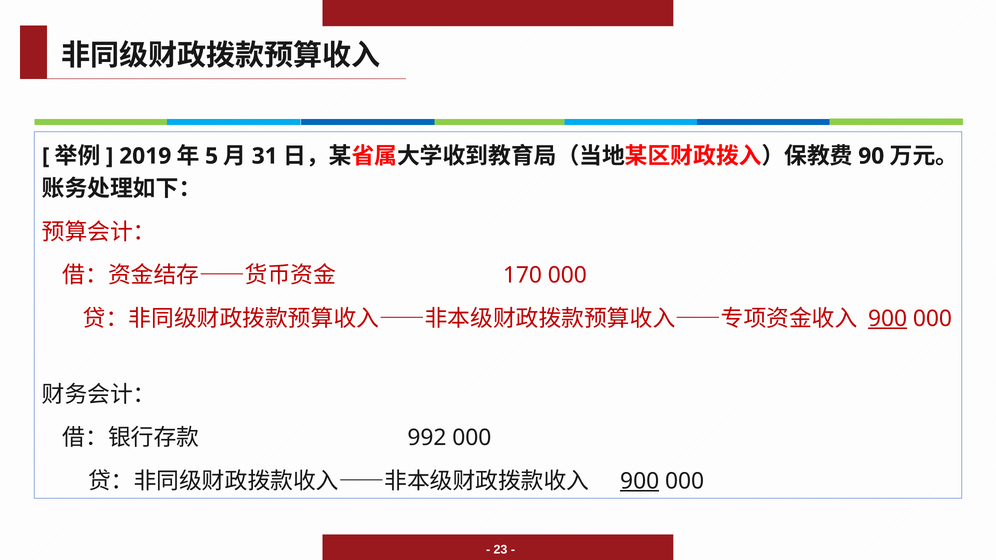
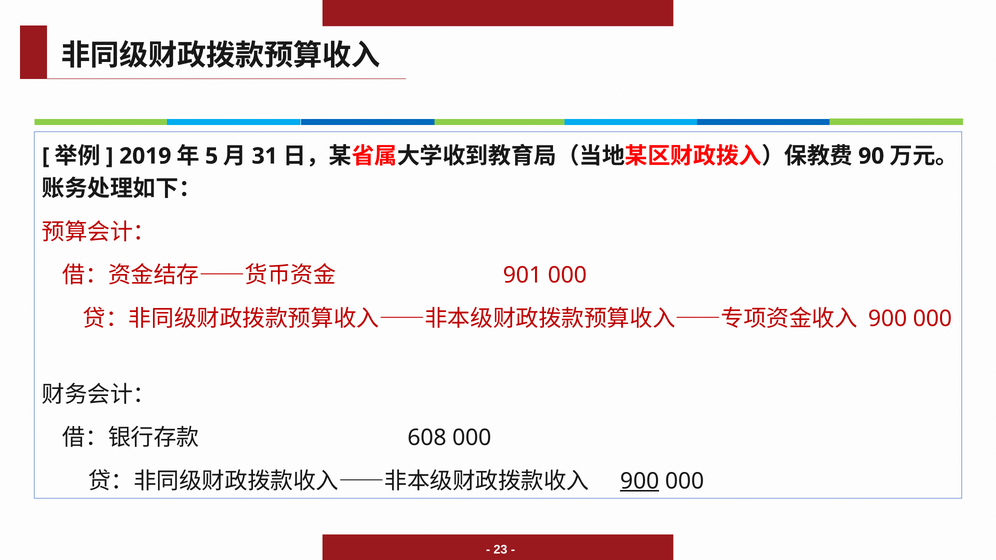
170: 170 -> 901
900 at (888, 319) underline: present -> none
992: 992 -> 608
